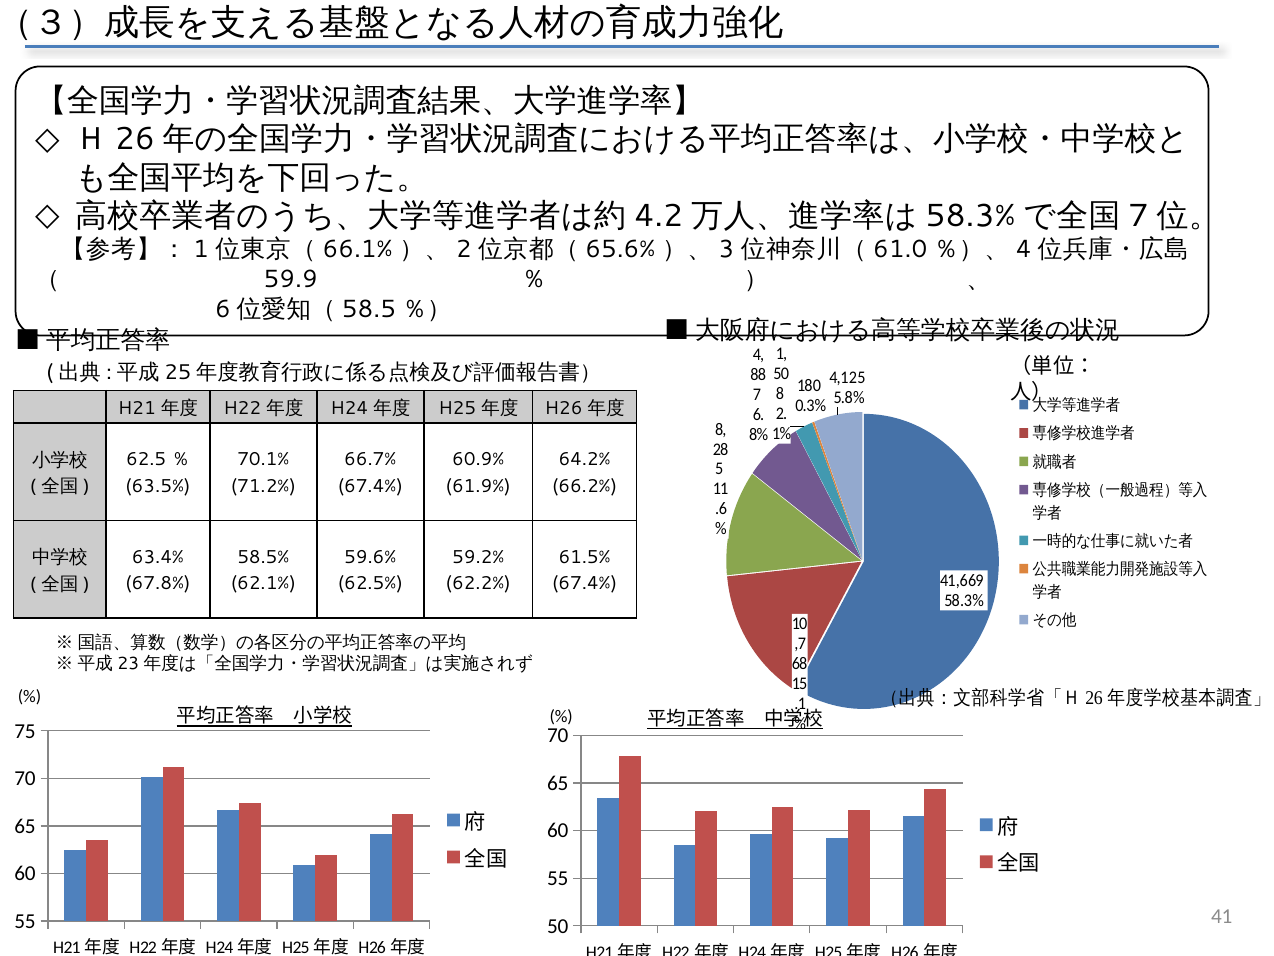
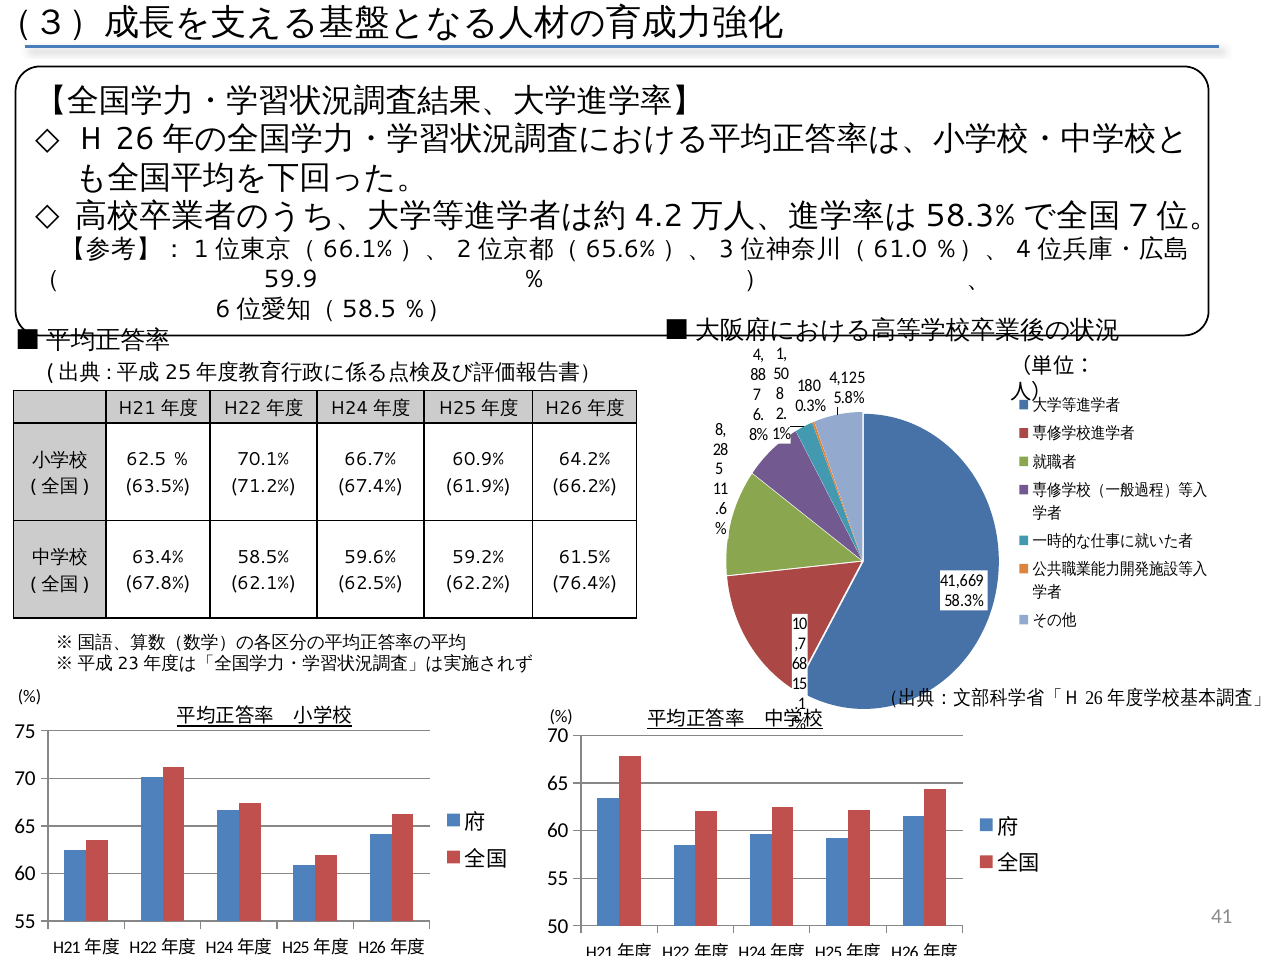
67.4% at (585, 584): 67.4% -> 76.4%
